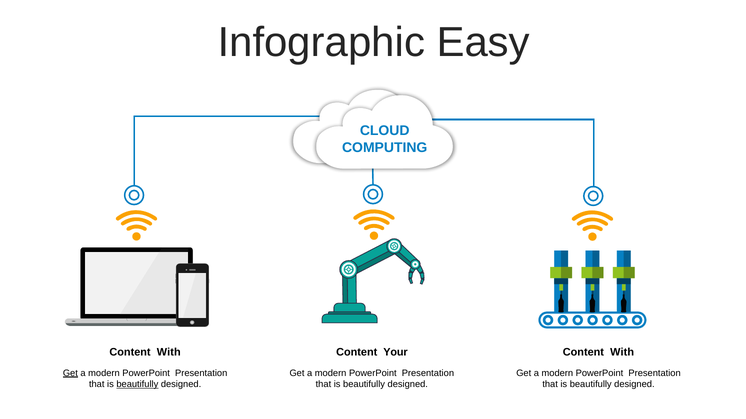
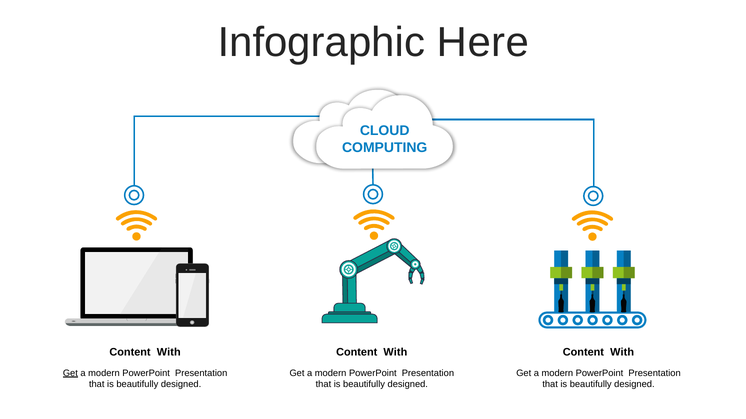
Easy: Easy -> Here
Your at (396, 353): Your -> With
beautifully at (137, 385) underline: present -> none
